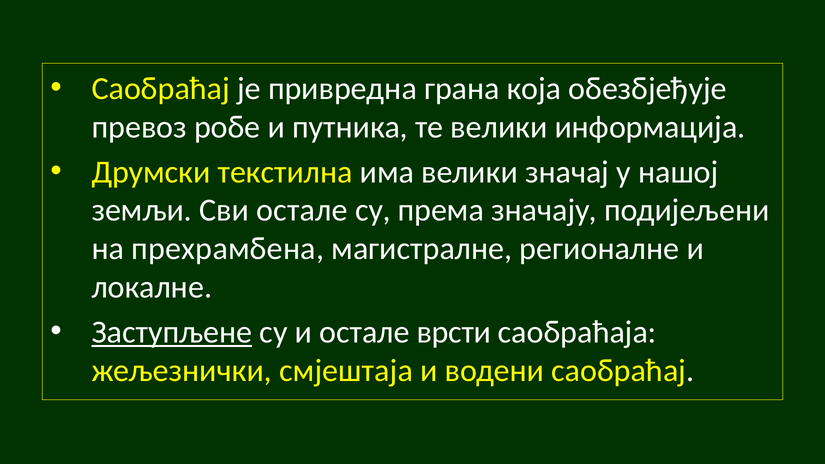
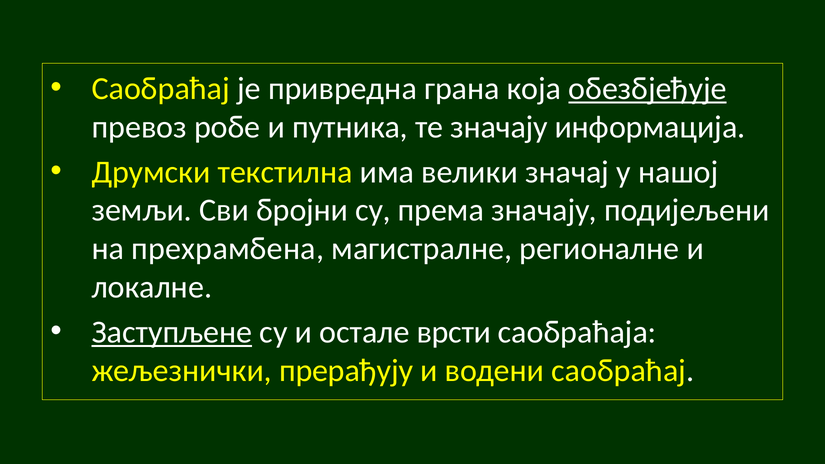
обезбјеђује underline: none -> present
те велики: велики -> значају
Сви остале: остале -> бројни
смјештаја: смјештаја -> прерађују
